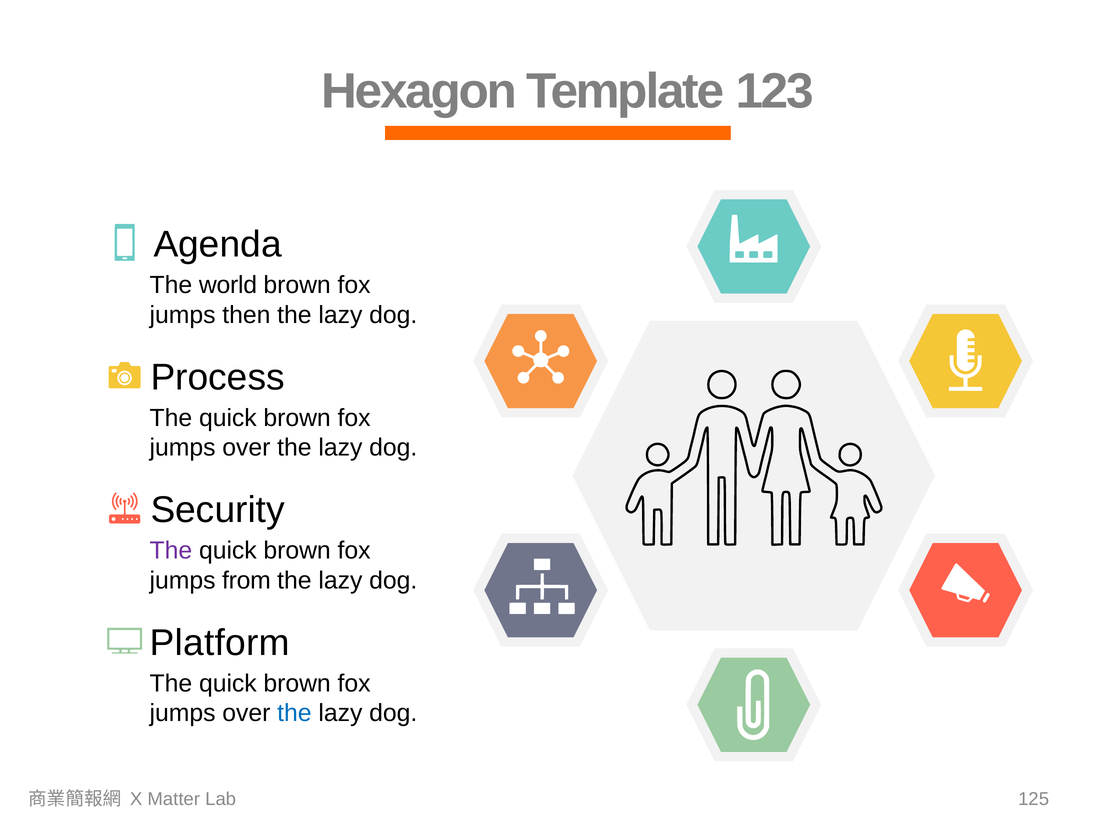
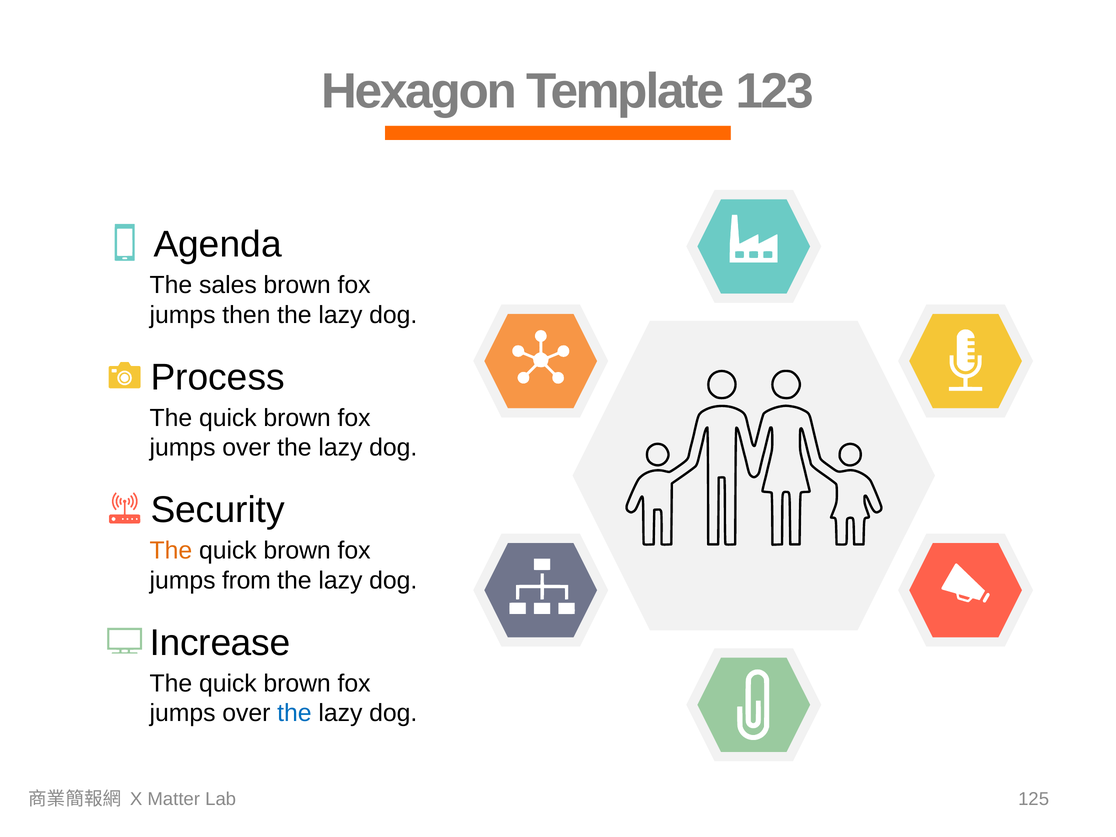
world: world -> sales
The at (171, 551) colour: purple -> orange
Platform: Platform -> Increase
